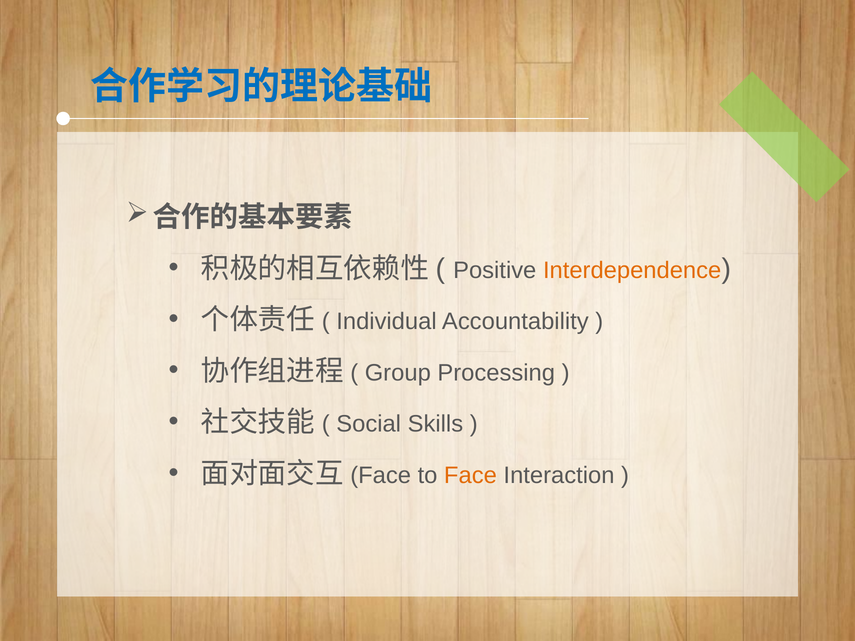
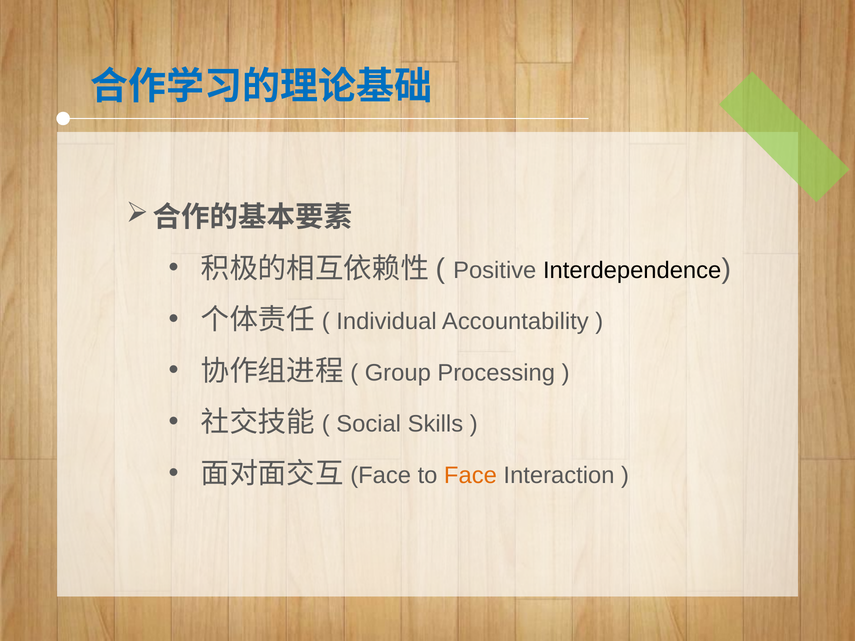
Interdependence colour: orange -> black
